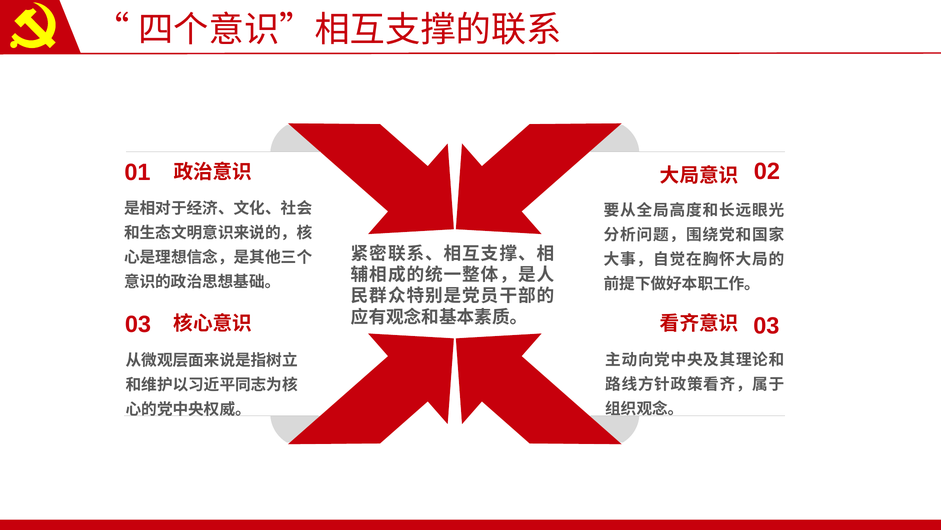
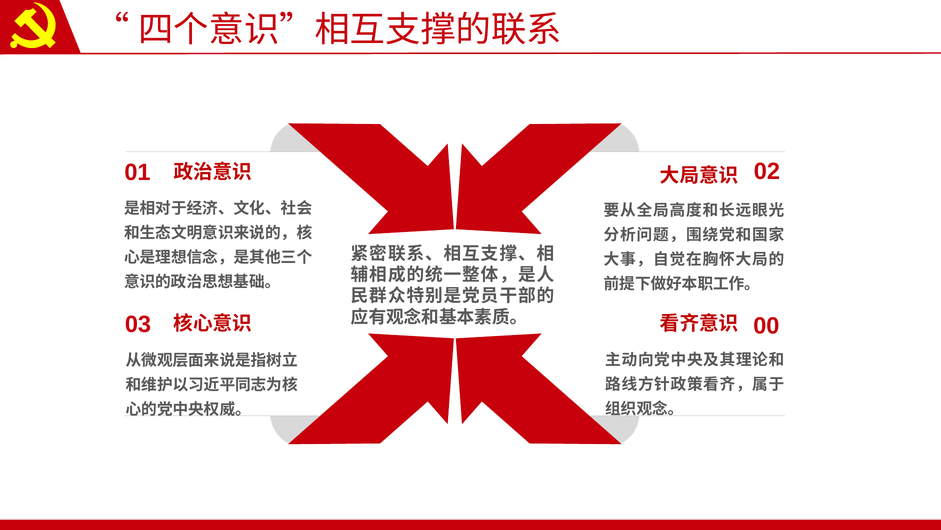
03 at (766, 326): 03 -> 00
